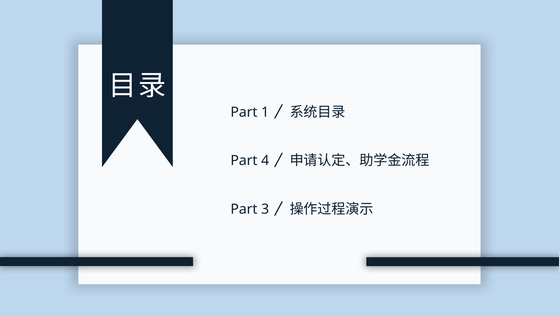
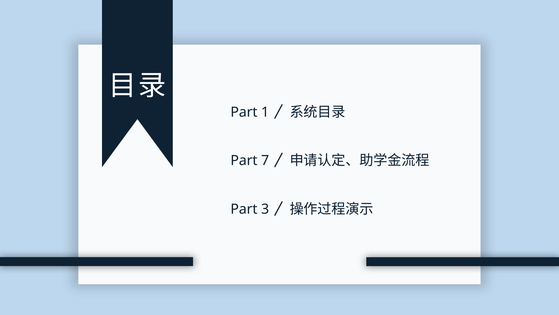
4: 4 -> 7
